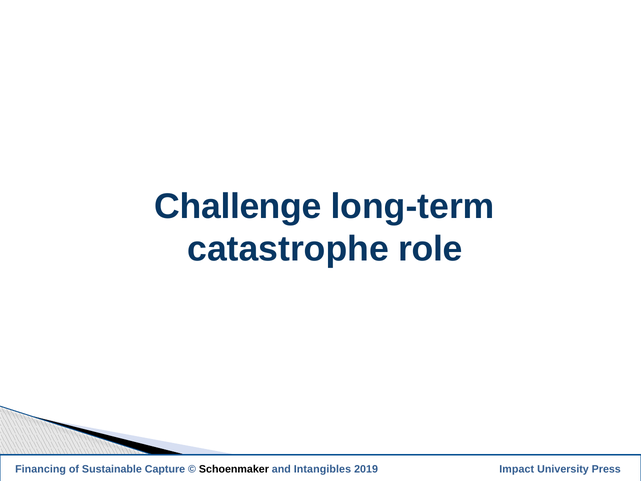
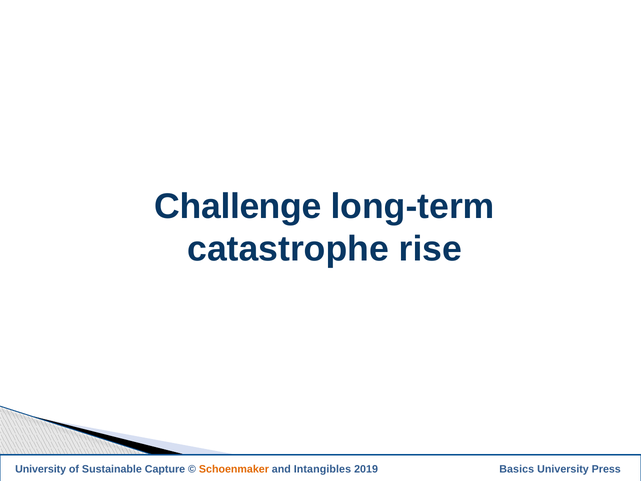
role: role -> rise
Financing at (41, 469): Financing -> University
Schoenmaker colour: black -> orange
Impact: Impact -> Basics
